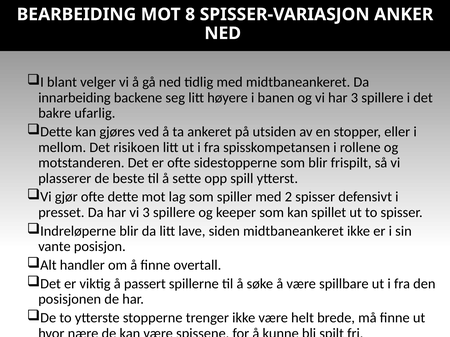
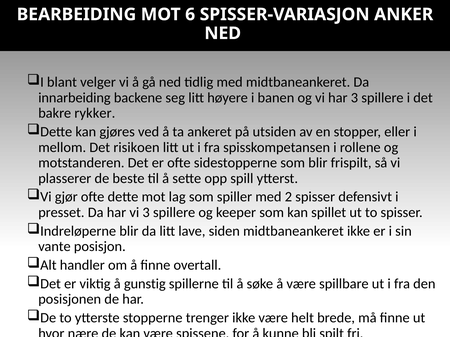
8: 8 -> 6
ufarlig: ufarlig -> rykker
passert: passert -> gunstig
